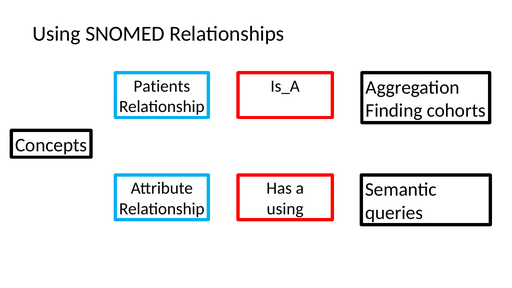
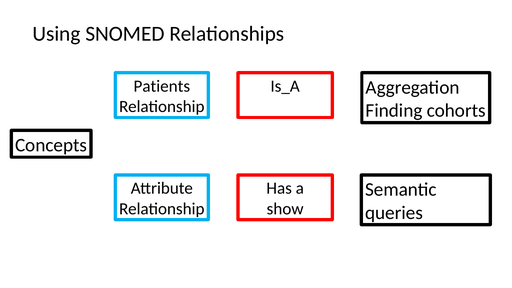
using at (285, 209): using -> show
